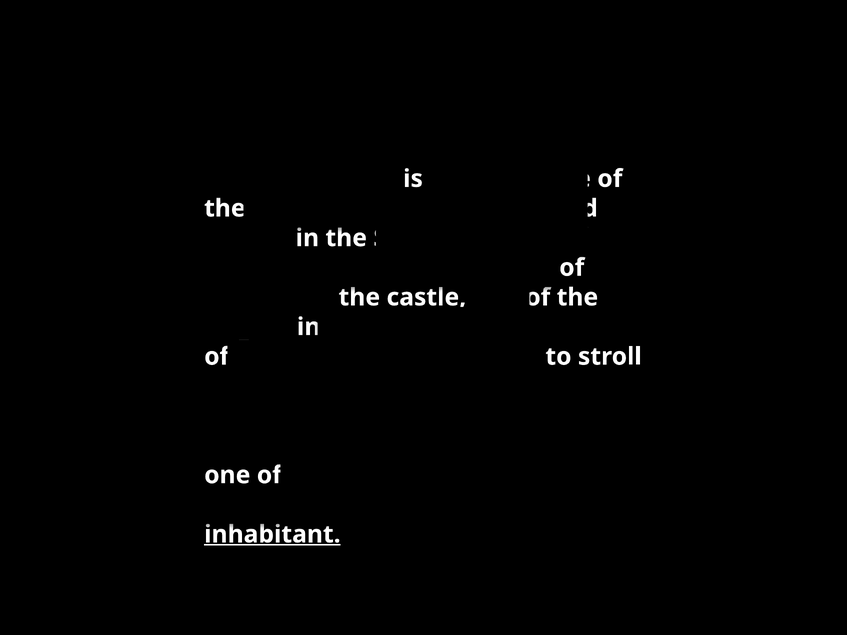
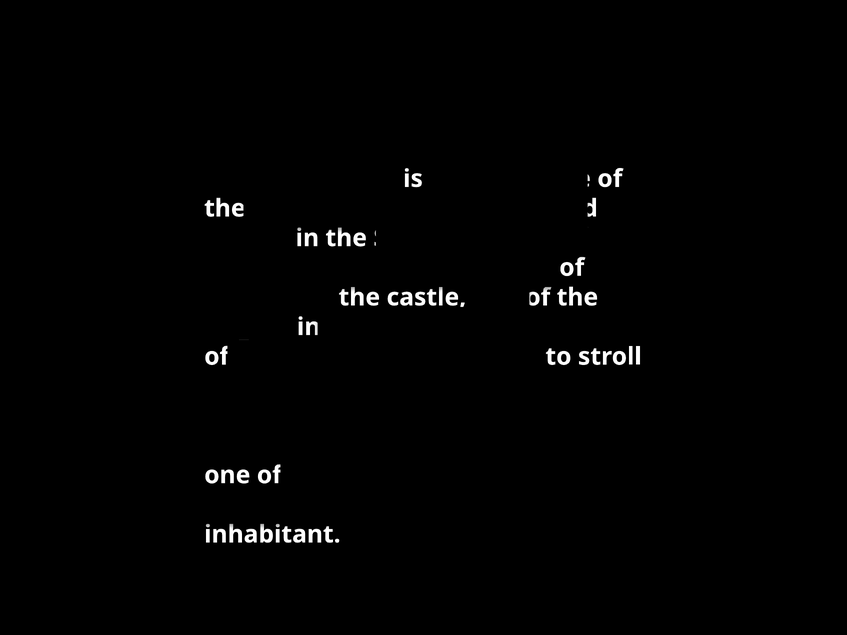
inhabitant underline: present -> none
